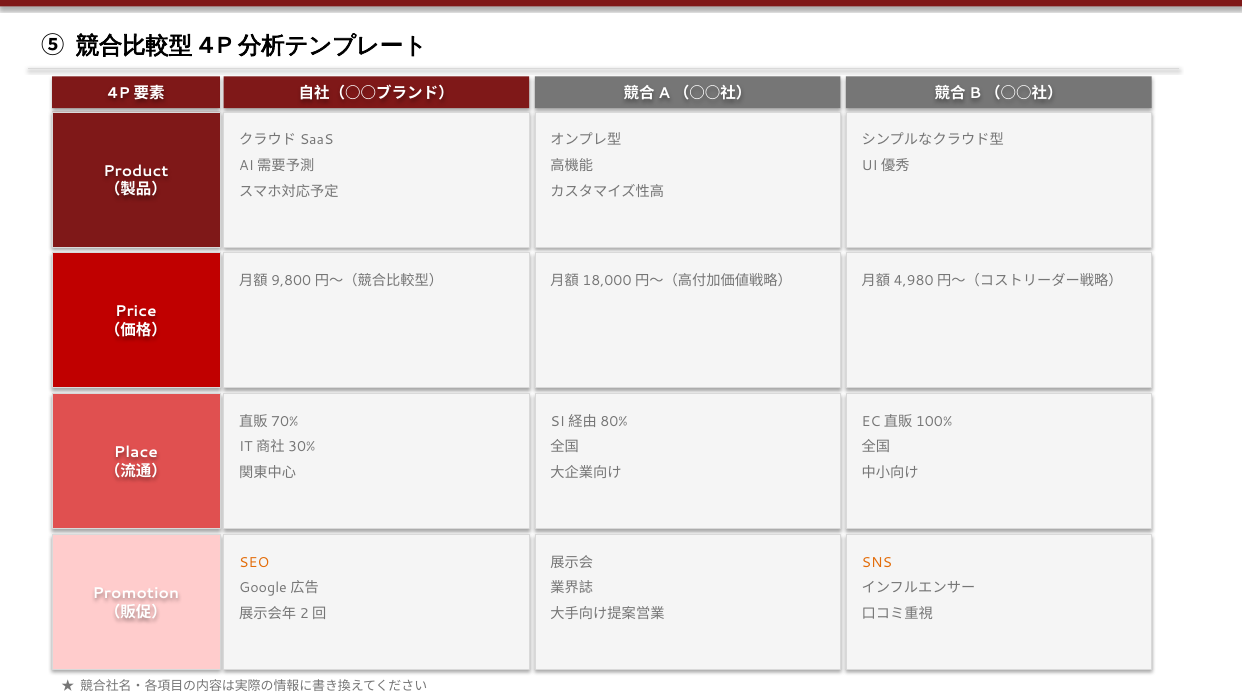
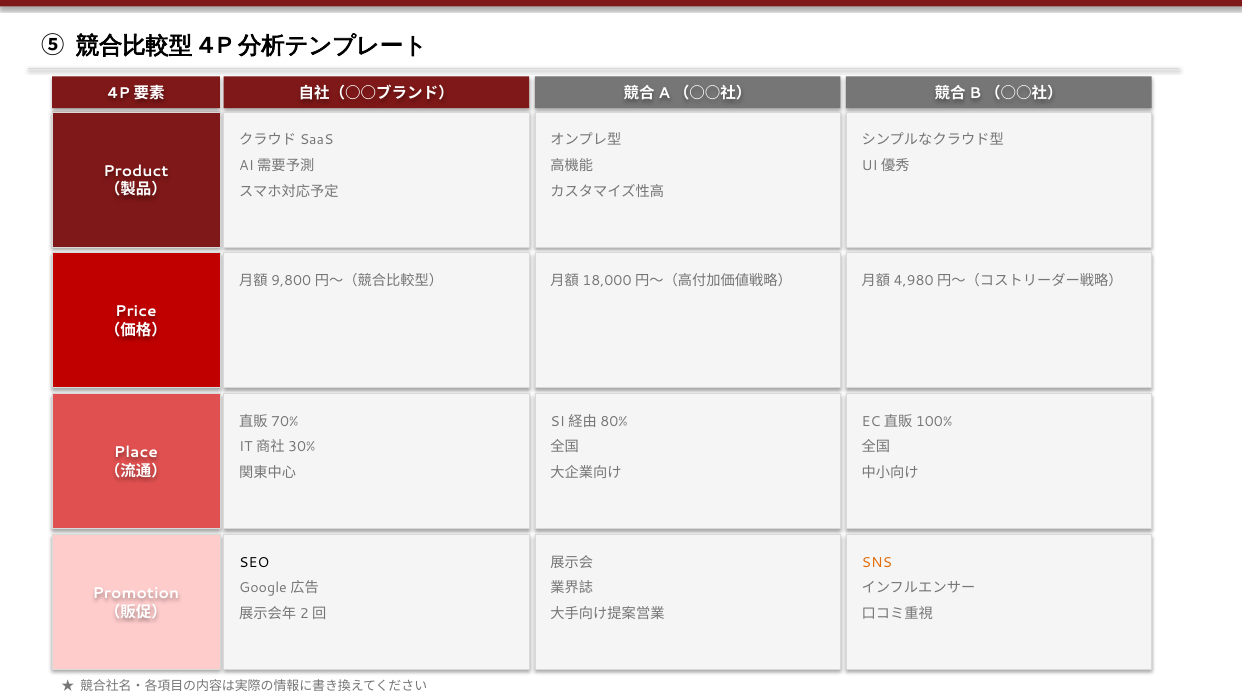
SEO colour: orange -> black
